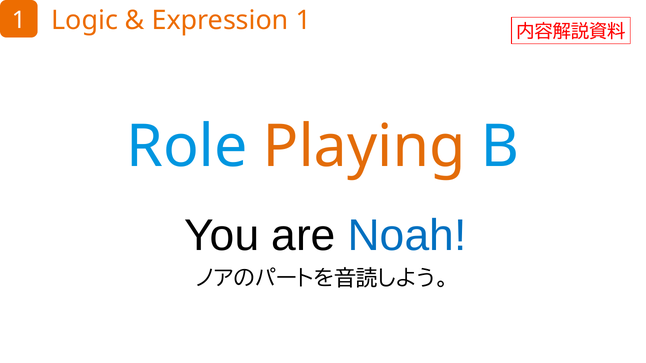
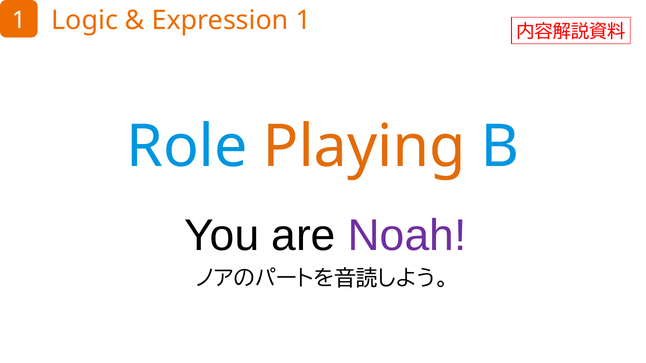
Noah colour: blue -> purple
